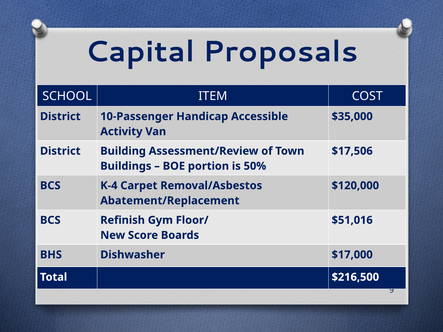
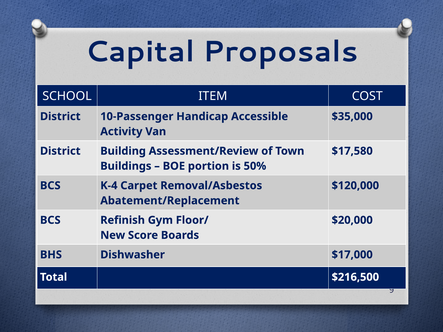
$17,506: $17,506 -> $17,580
$51,016: $51,016 -> $20,000
